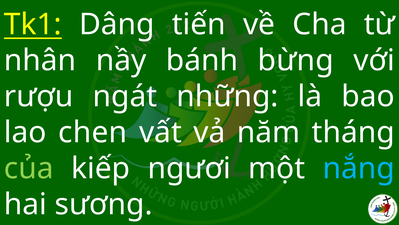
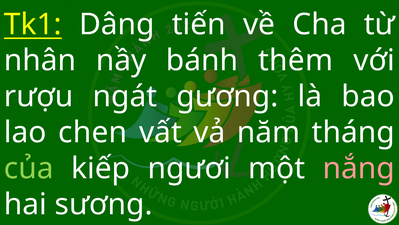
bừng: bừng -> thêm
những: những -> gương
nắng colour: light blue -> pink
